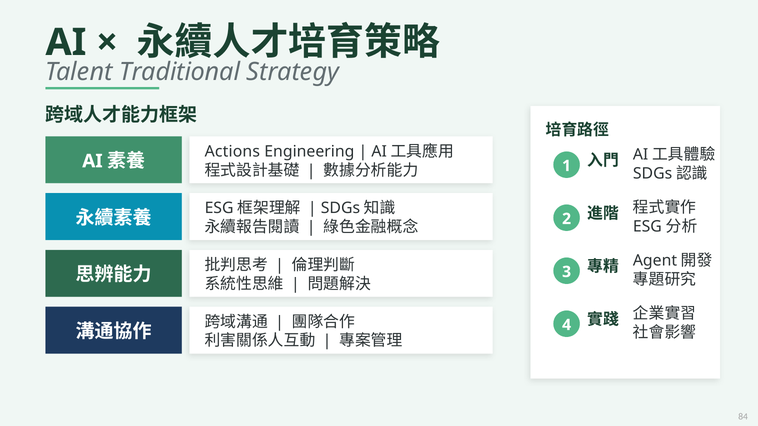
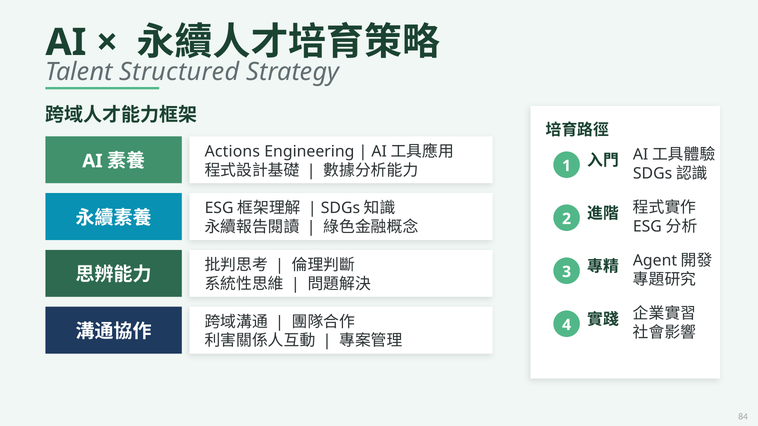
Traditional: Traditional -> Structured
